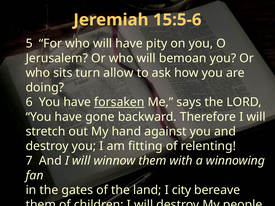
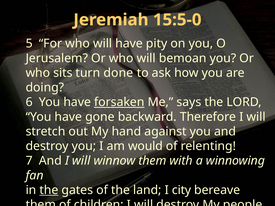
15:5-6: 15:5-6 -> 15:5-0
allow: allow -> done
fitting: fitting -> would
the at (49, 190) underline: none -> present
